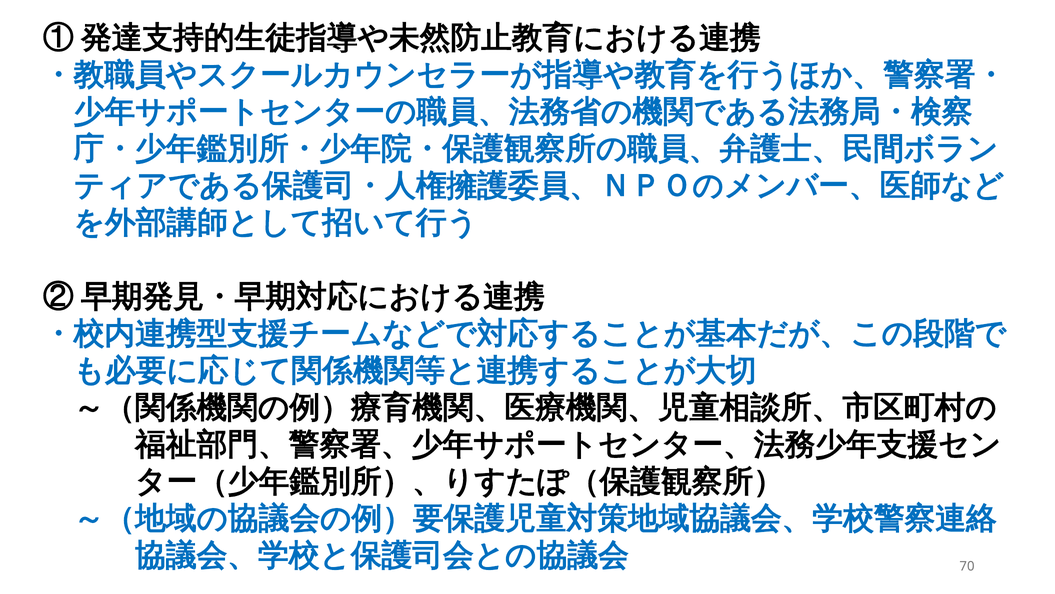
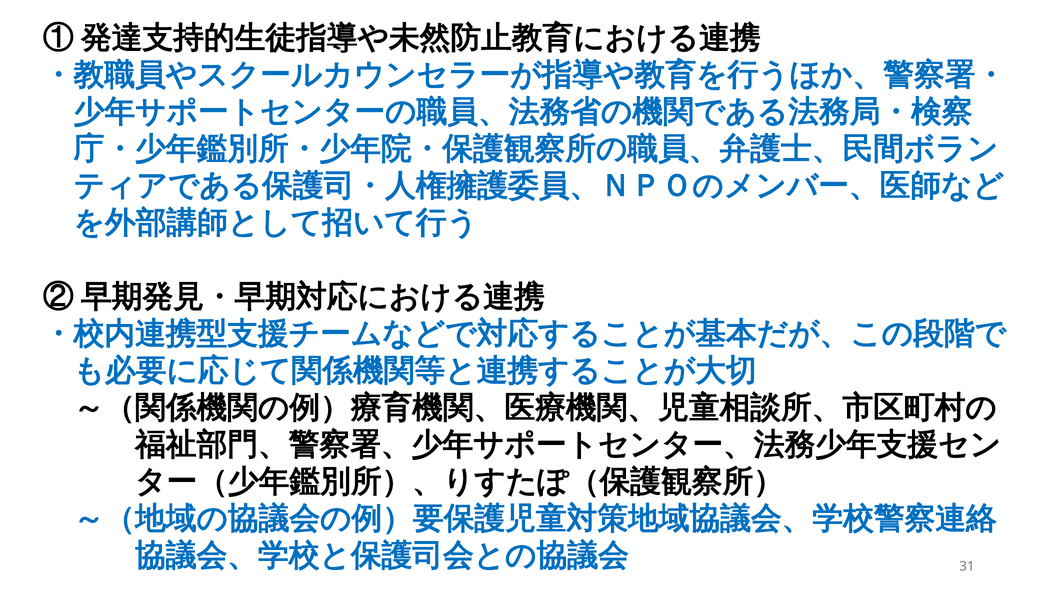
70: 70 -> 31
